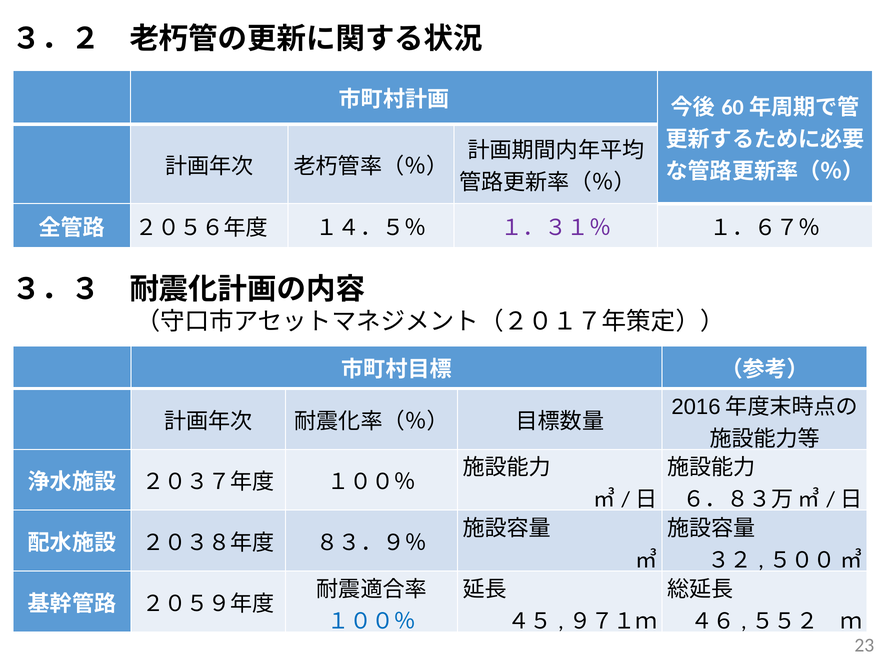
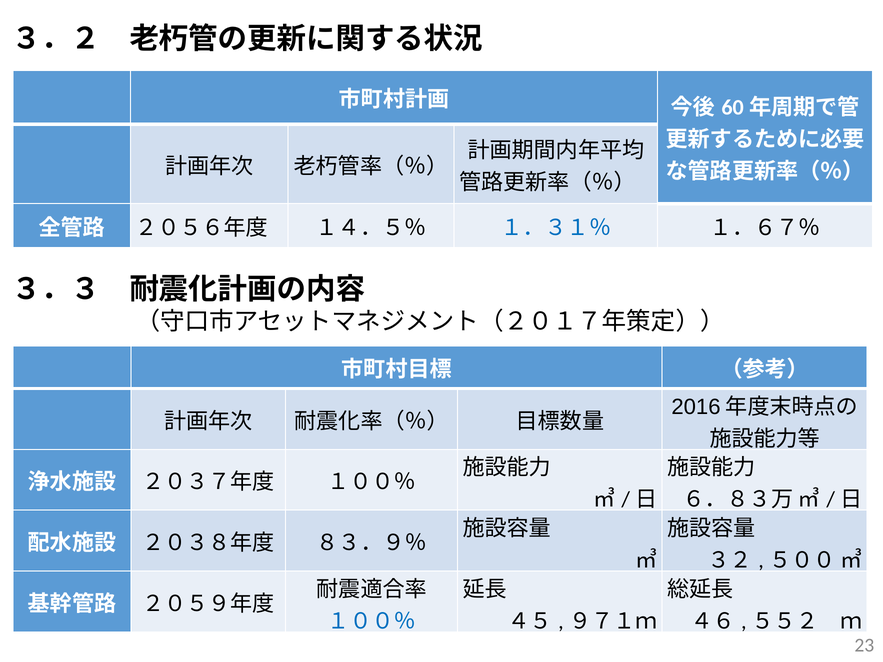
１．３１％ colour: purple -> blue
